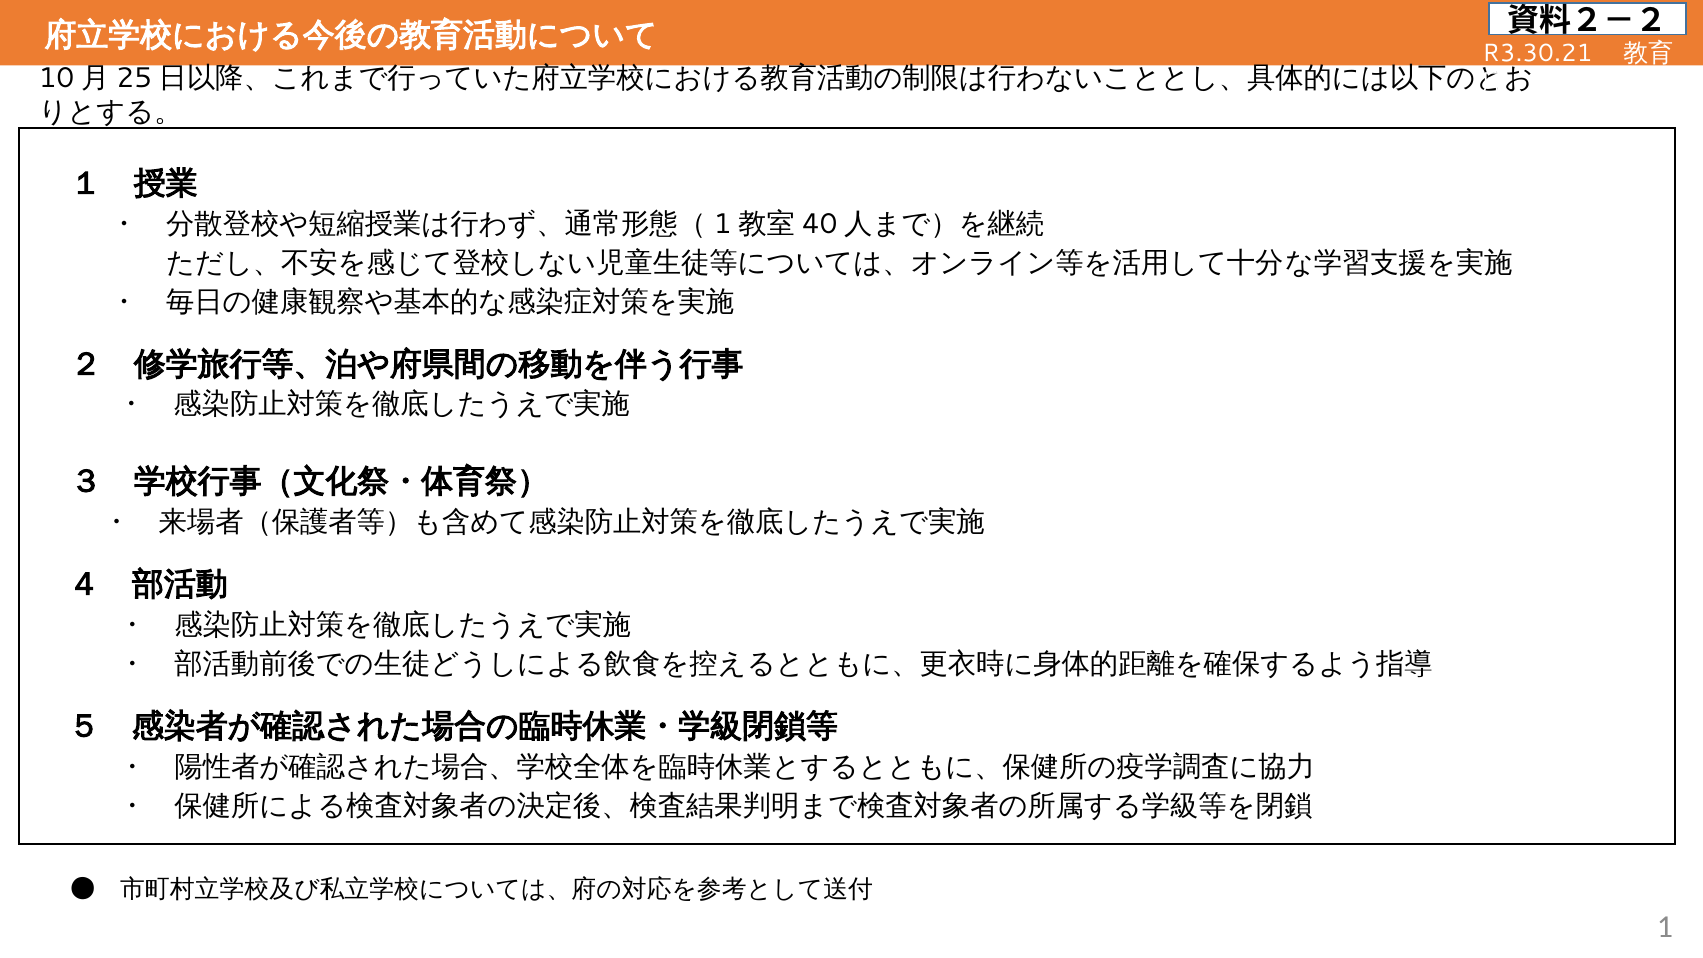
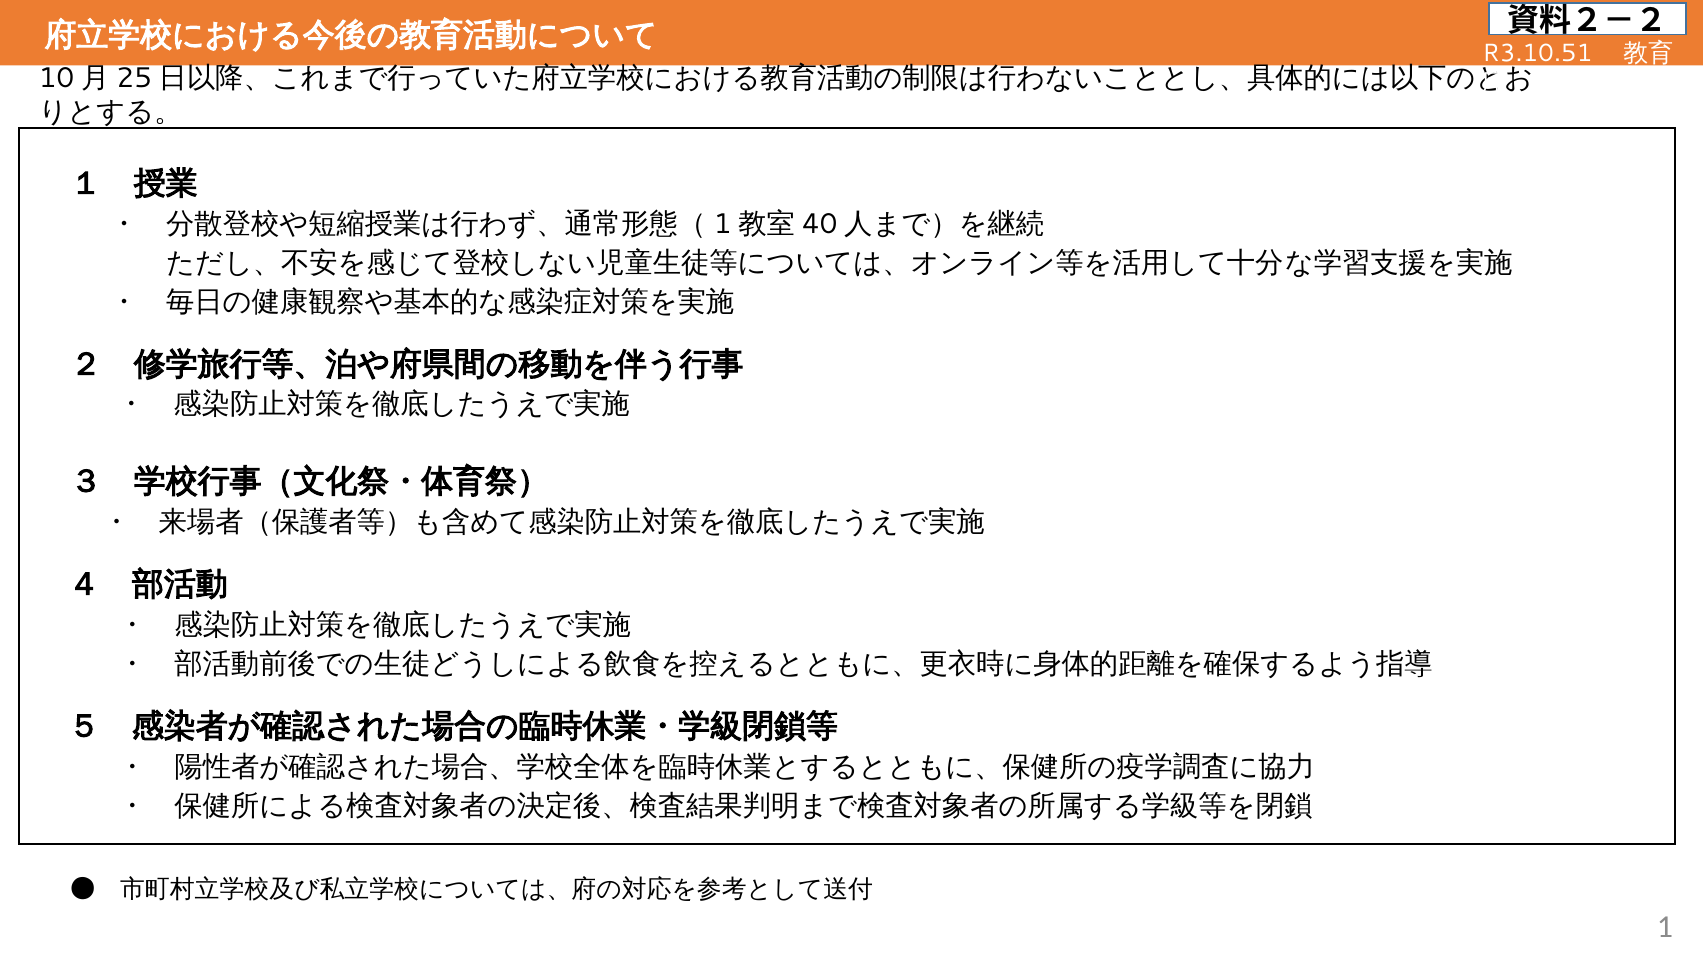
R3.30.21: R3.30.21 -> R3.10.51
